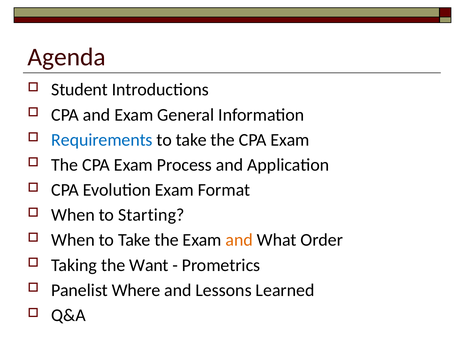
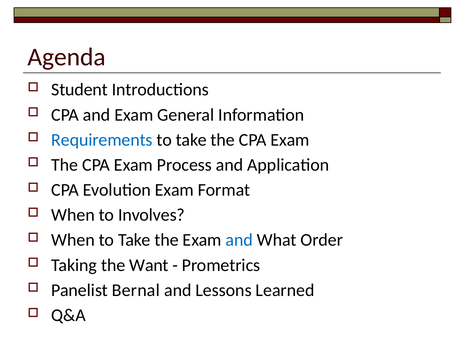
Starting: Starting -> Involves
and at (239, 240) colour: orange -> blue
Where: Where -> Bernal
